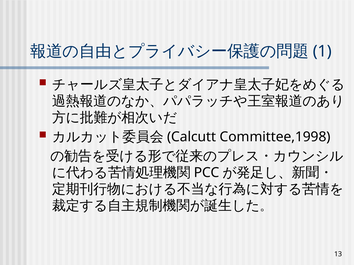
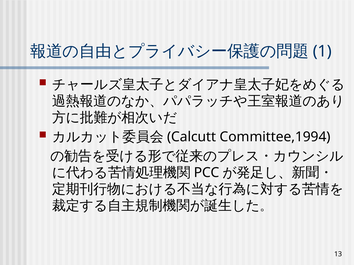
Committee,1998: Committee,1998 -> Committee,1994
